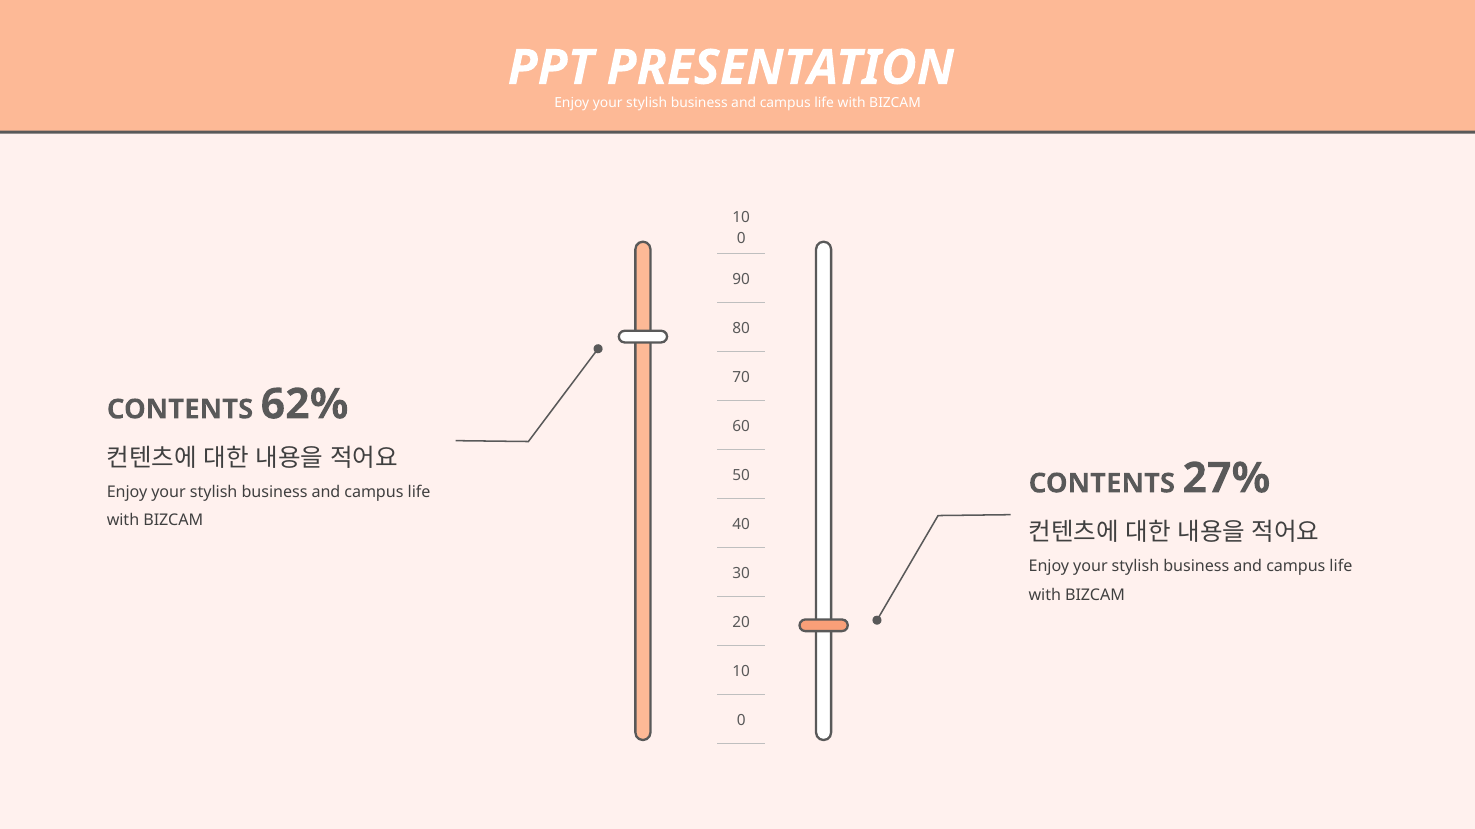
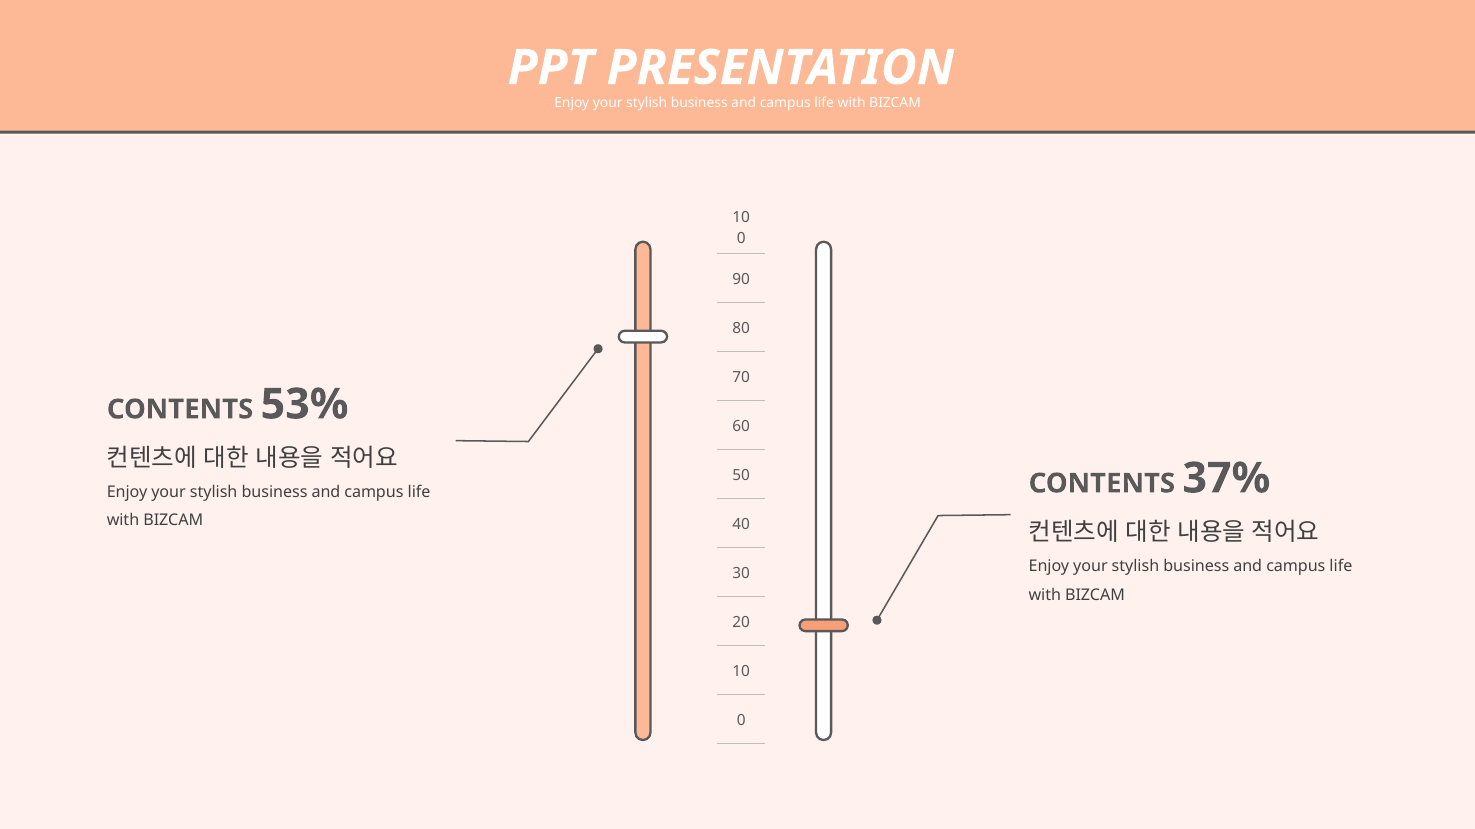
62%: 62% -> 53%
27%: 27% -> 37%
